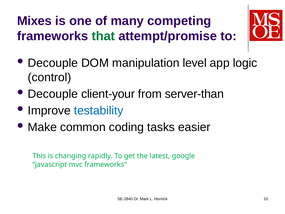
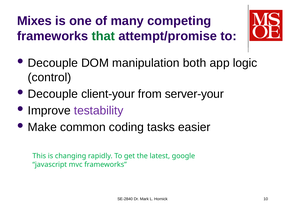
level: level -> both
server-than: server-than -> server-your
testability colour: blue -> purple
